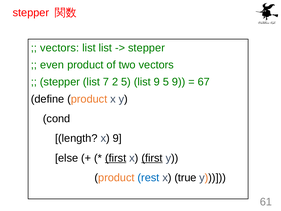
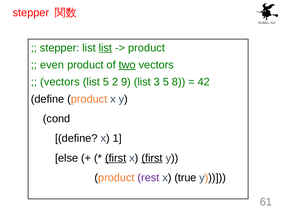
vectors at (60, 48): vectors -> stepper
list at (105, 48) underline: none -> present
stepper at (146, 48): stepper -> product
two underline: none -> present
stepper at (60, 82): stepper -> vectors
list 7: 7 -> 5
2 5: 5 -> 9
list 9: 9 -> 3
5 9: 9 -> 8
67: 67 -> 42
length at (76, 138): length -> define
x 9: 9 -> 1
rest colour: blue -> purple
